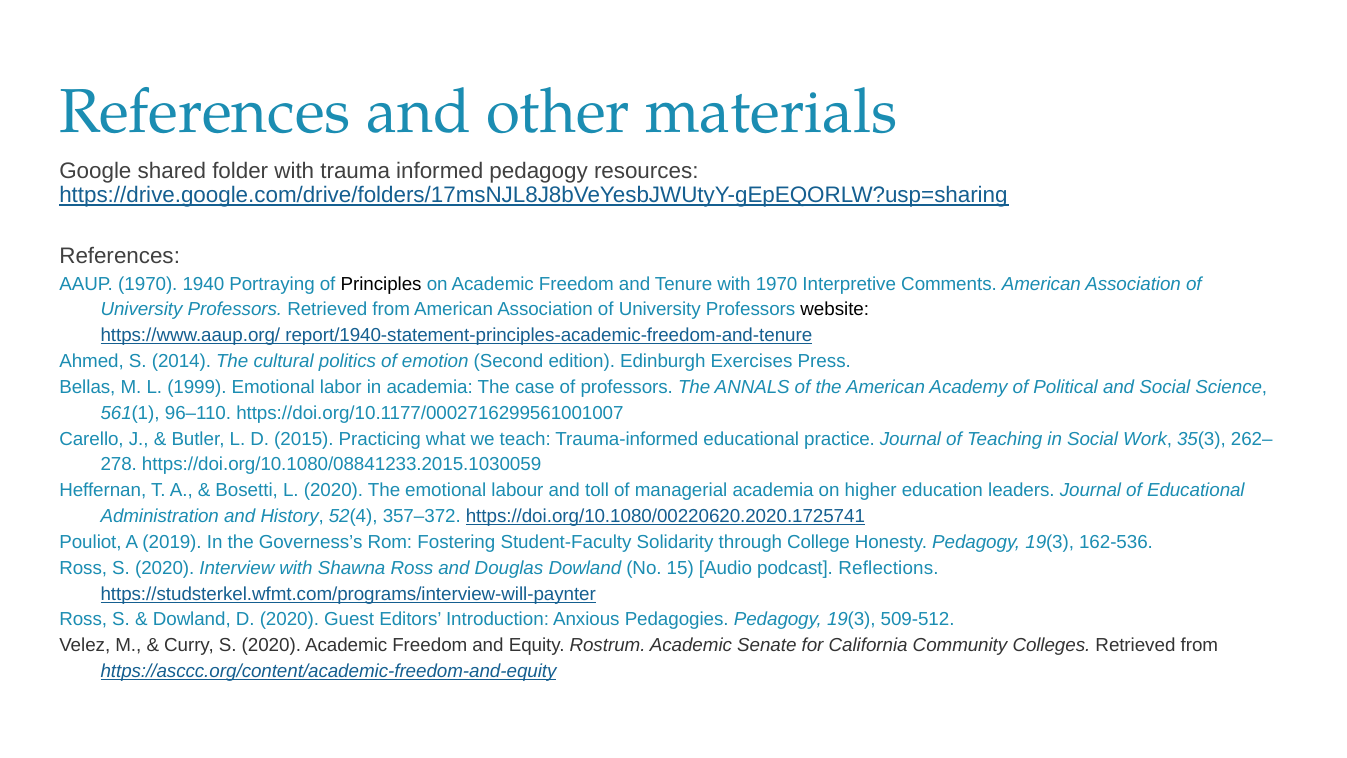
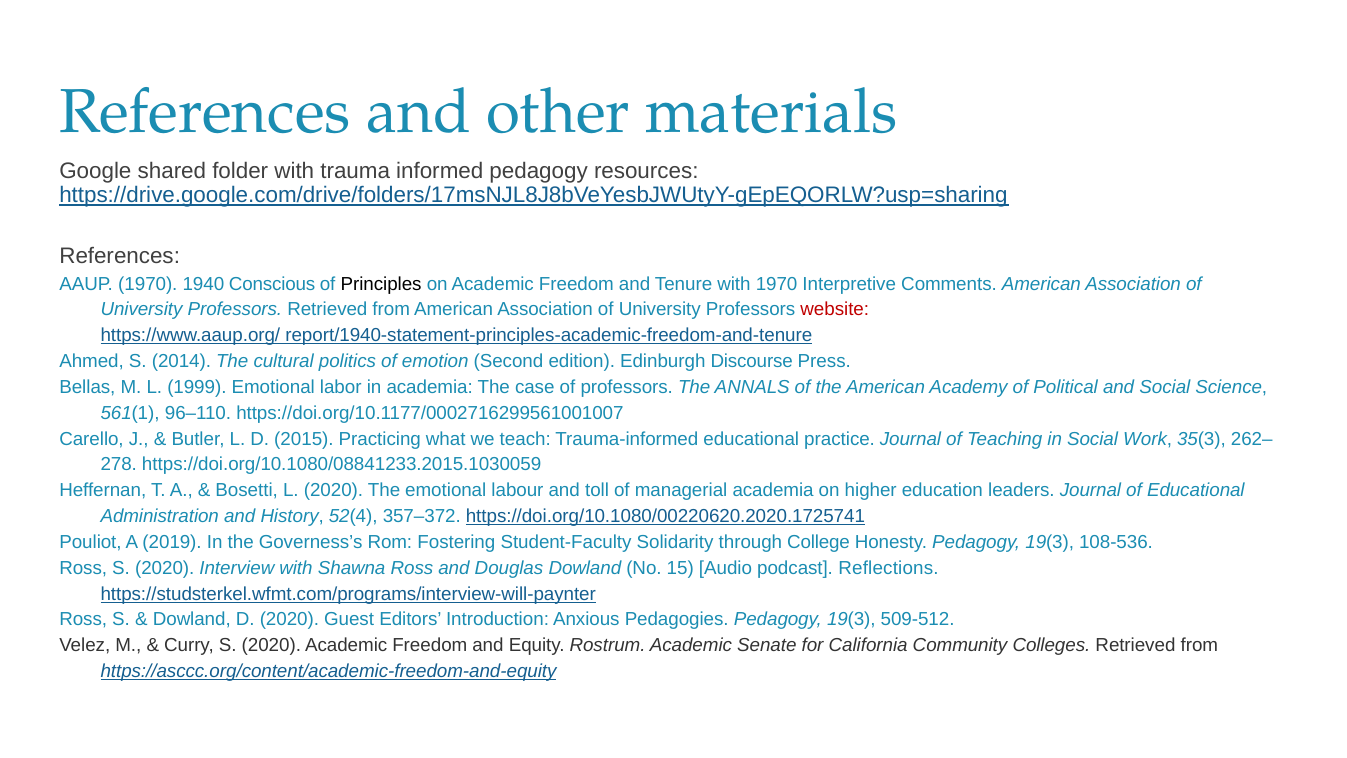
Portraying: Portraying -> Conscious
website colour: black -> red
Exercises: Exercises -> Discourse
162-536: 162-536 -> 108-536
